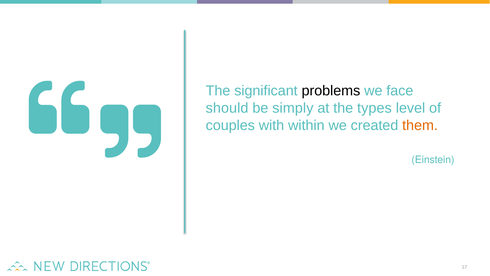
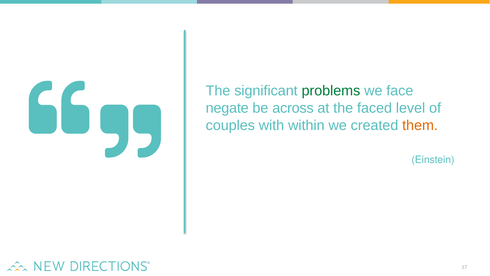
problems colour: black -> green
should: should -> negate
simply: simply -> across
types: types -> faced
